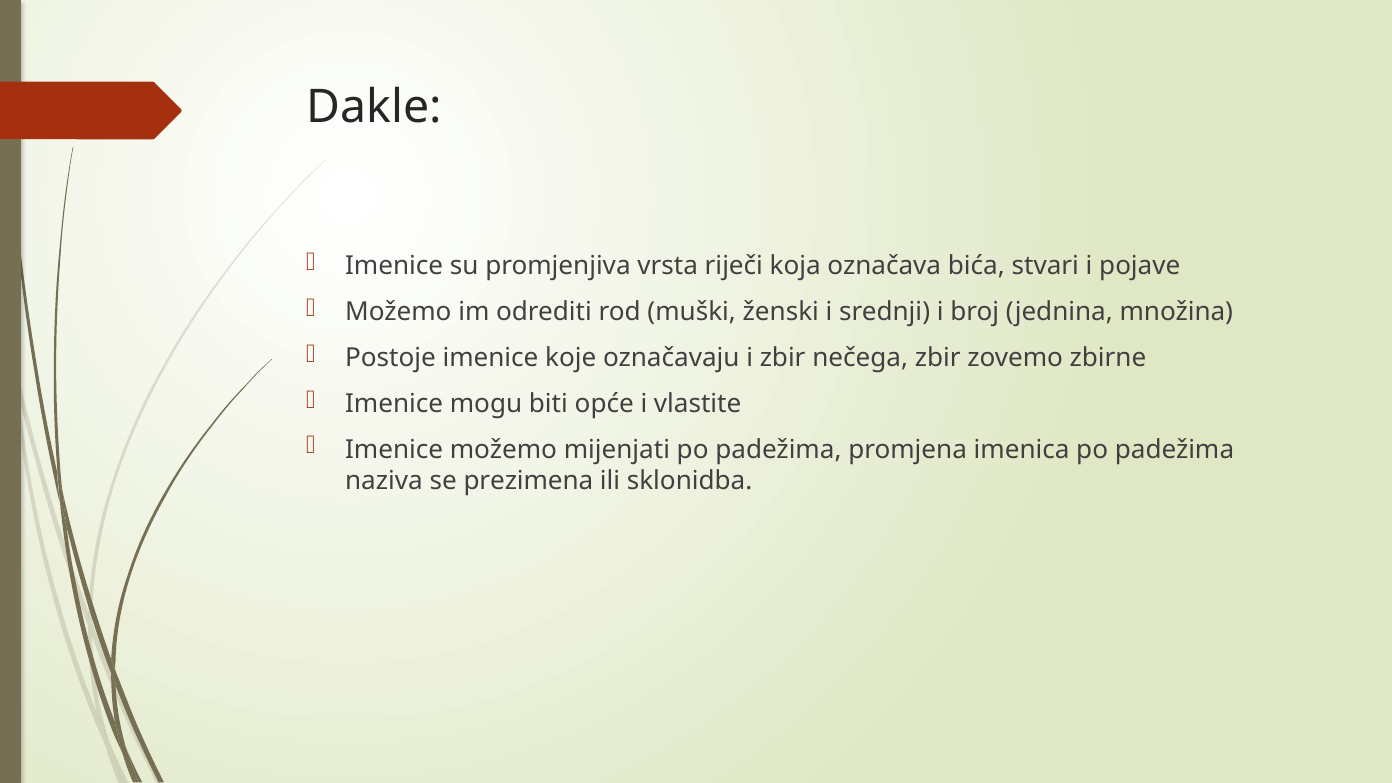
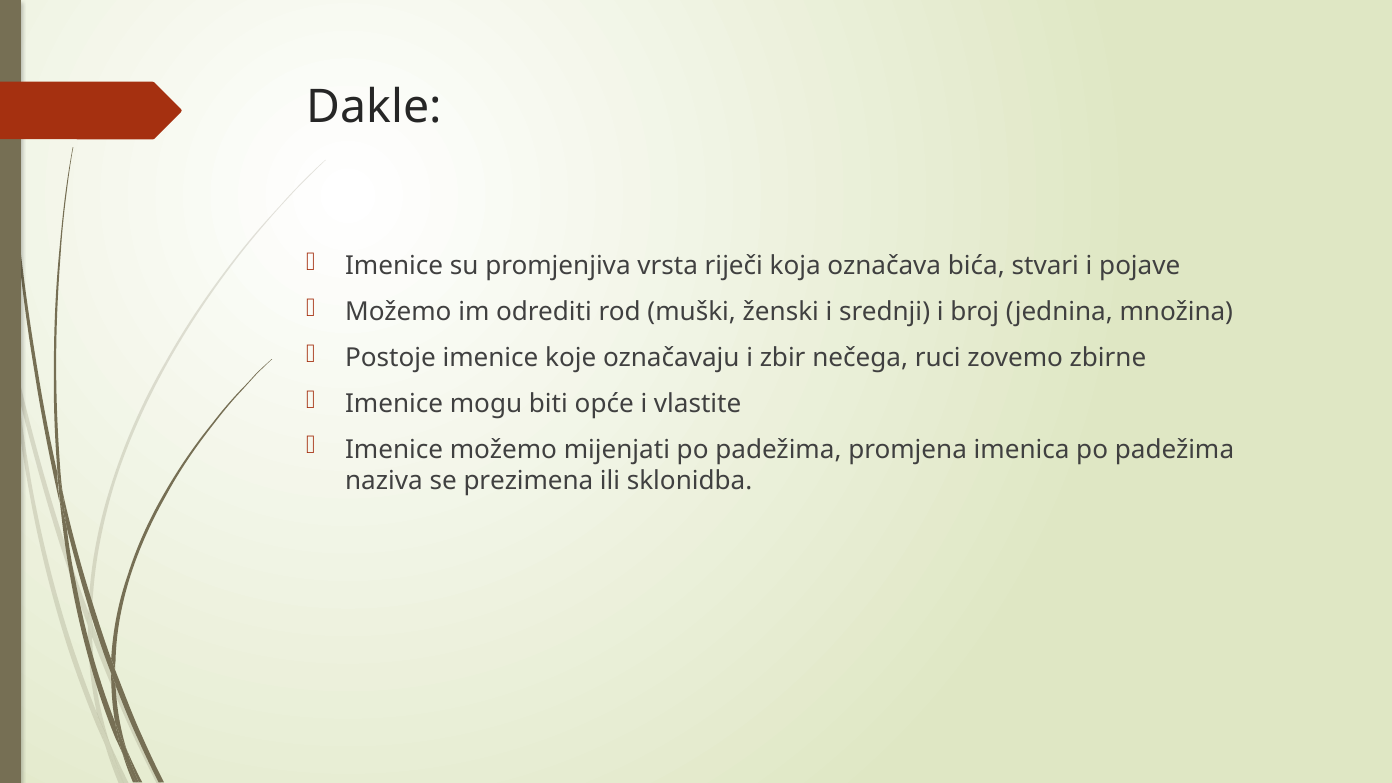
nečega zbir: zbir -> ruci
